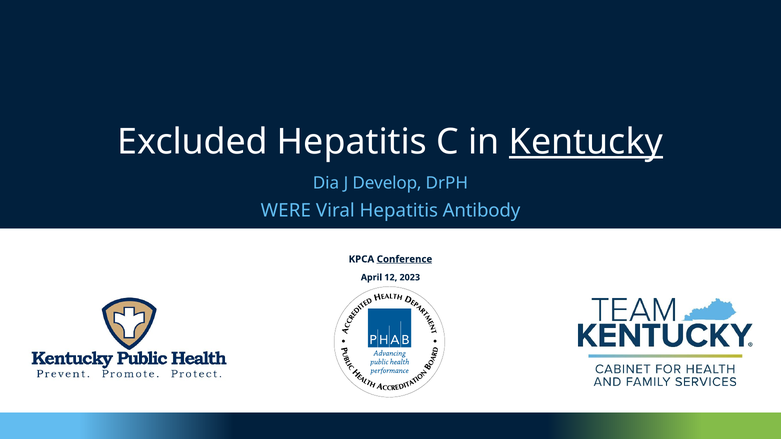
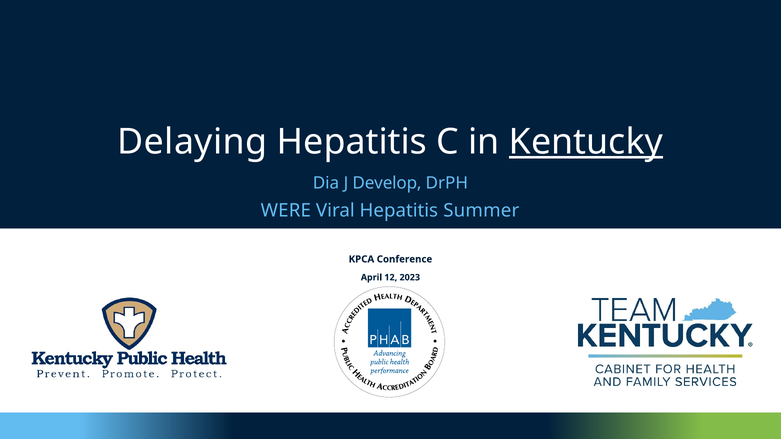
Excluded: Excluded -> Delaying
Antibody: Antibody -> Summer
Conference underline: present -> none
